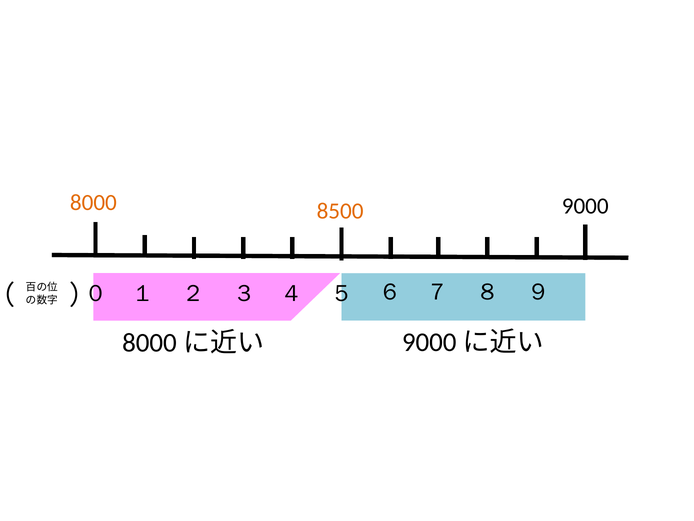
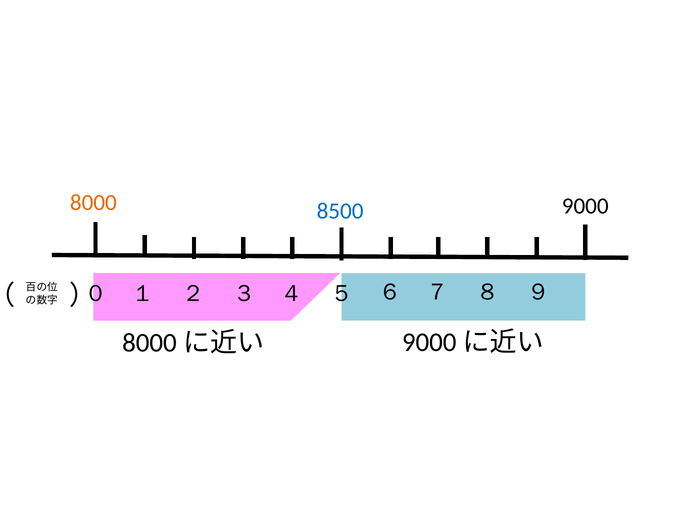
8500 colour: orange -> blue
